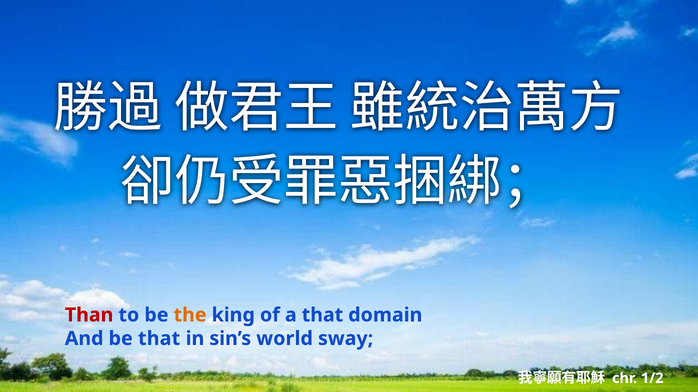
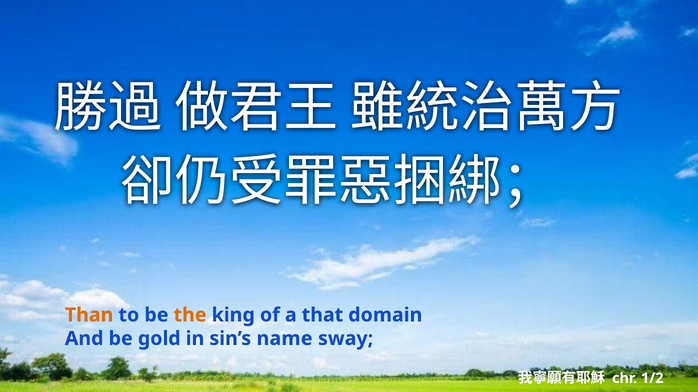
Than colour: red -> orange
be that: that -> gold
world: world -> name
